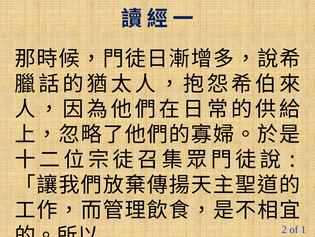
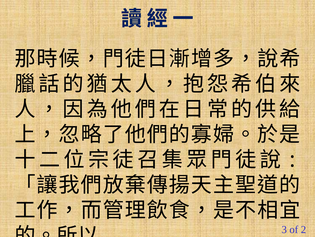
2: 2 -> 3
1: 1 -> 2
